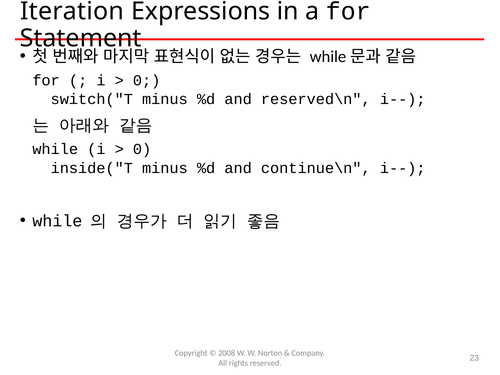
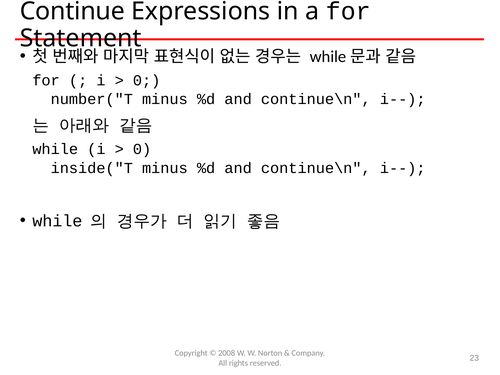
Iteration: Iteration -> Continue
switch("T: switch("T -> number("T
reserved\n at (316, 99): reserved\n -> continue\n
